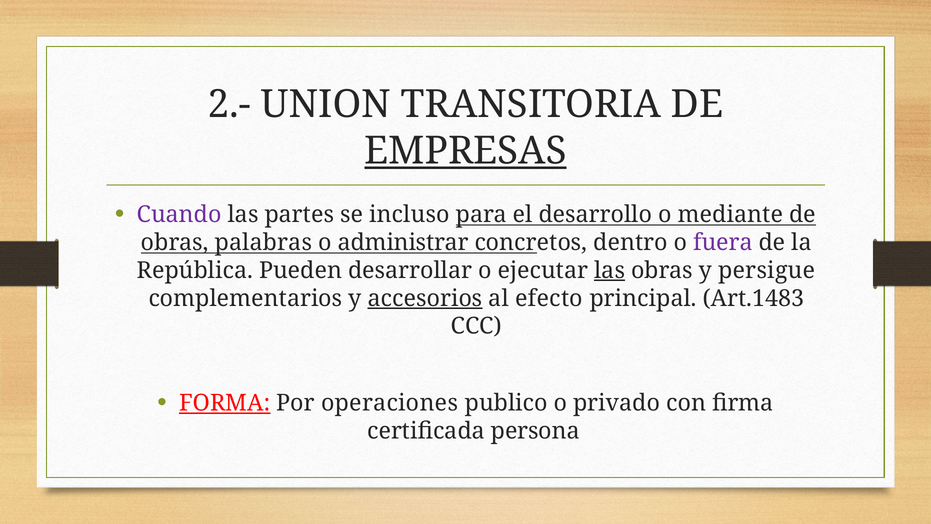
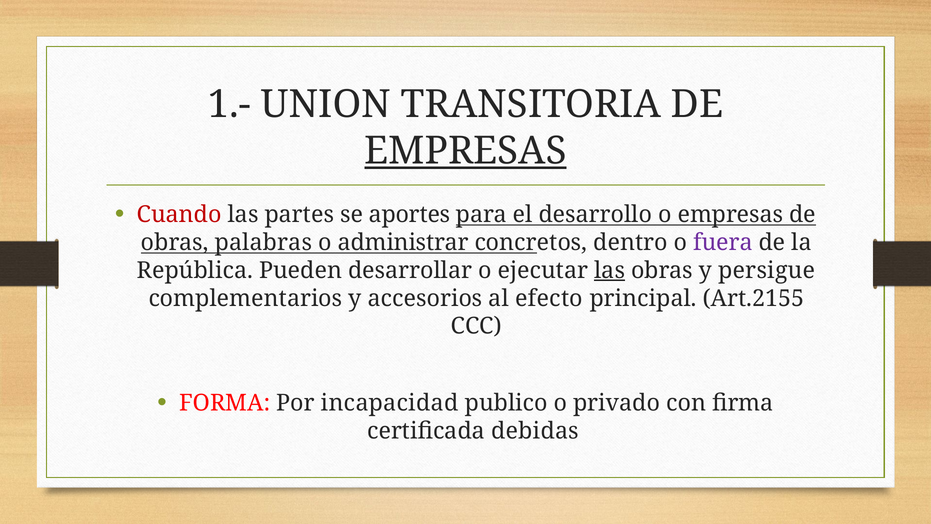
2.-: 2.- -> 1.-
Cuando colour: purple -> red
incluso: incluso -> aportes
o mediante: mediante -> empresas
accesorios underline: present -> none
Art.1483: Art.1483 -> Art.2155
FORMA underline: present -> none
operaciones: operaciones -> incapacidad
persona: persona -> debidas
